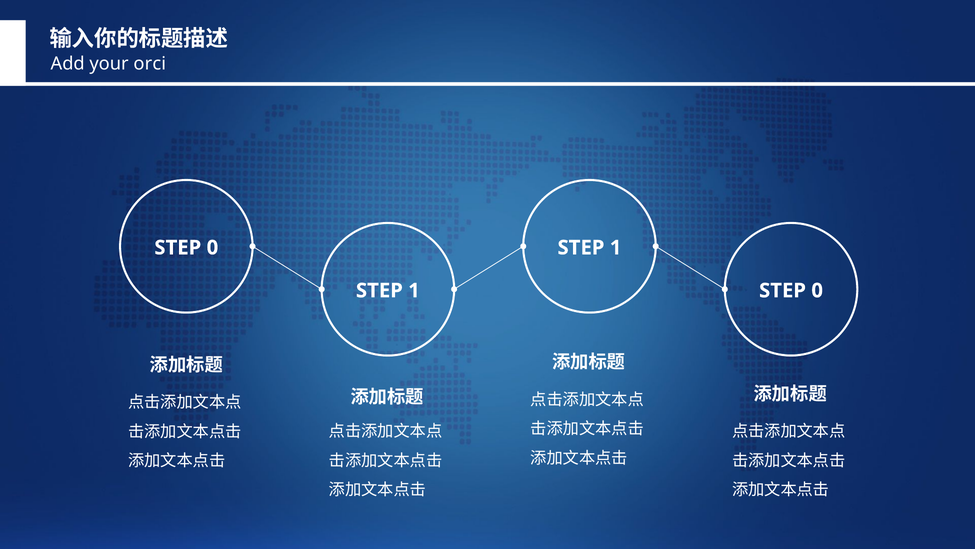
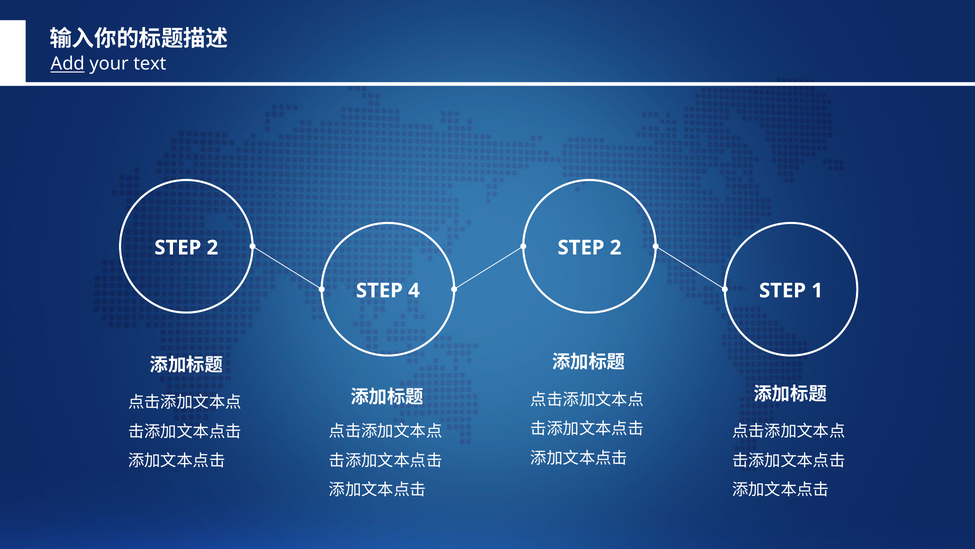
Add underline: none -> present
orci: orci -> text
0 at (212, 248): 0 -> 2
1 at (616, 248): 1 -> 2
1 at (414, 290): 1 -> 4
0 at (817, 290): 0 -> 1
